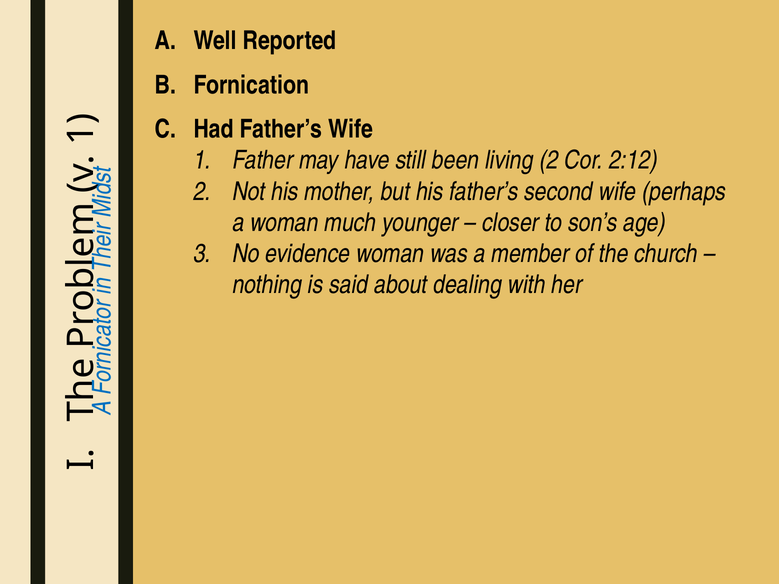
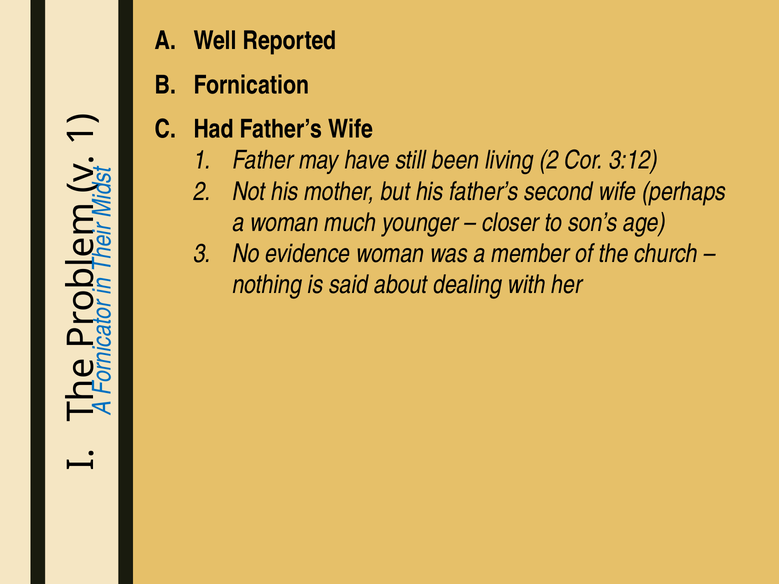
2:12: 2:12 -> 3:12
